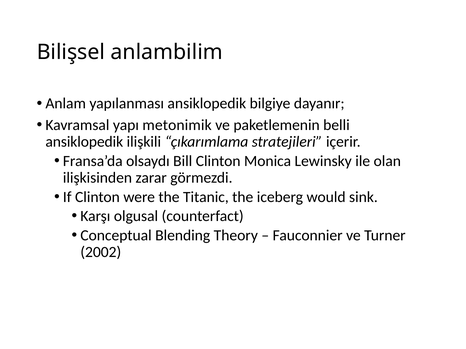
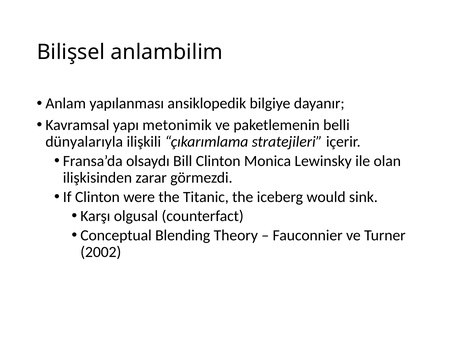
ansiklopedik at (84, 142): ansiklopedik -> dünyalarıyla
